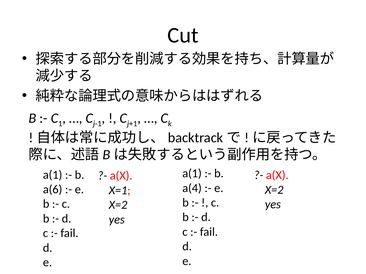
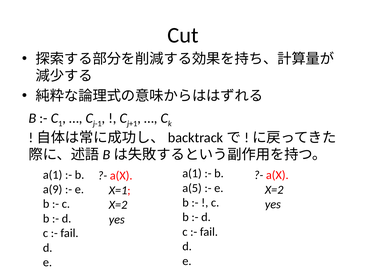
a(4: a(4 -> a(5
a(6: a(6 -> a(9
